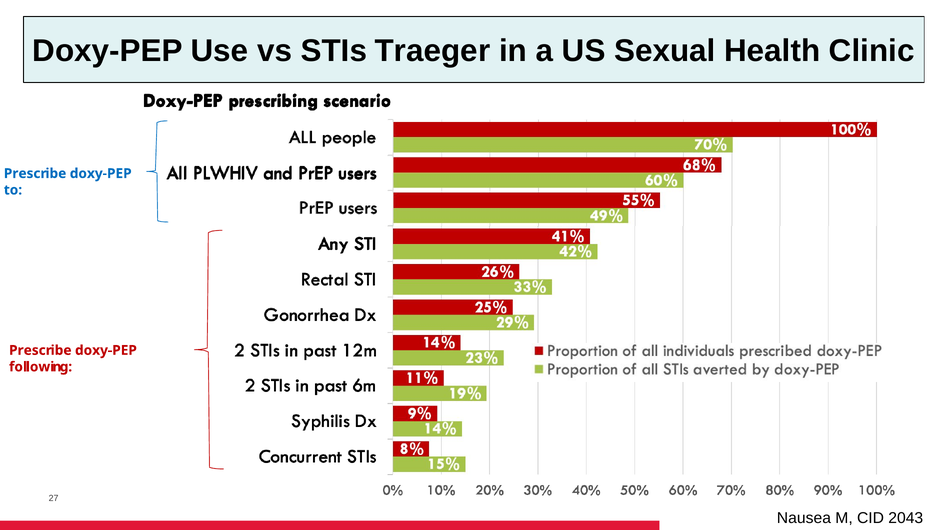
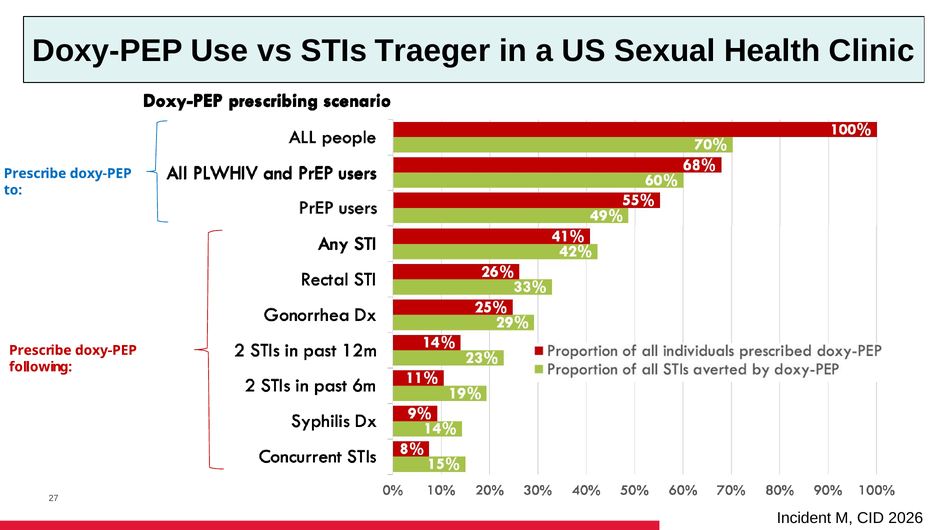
Nausea: Nausea -> Incident
2043: 2043 -> 2026
